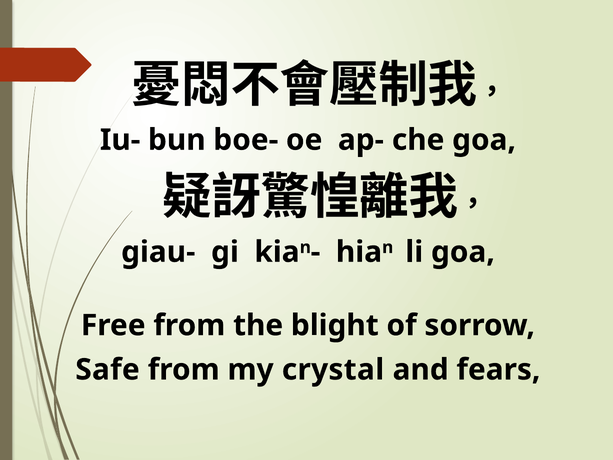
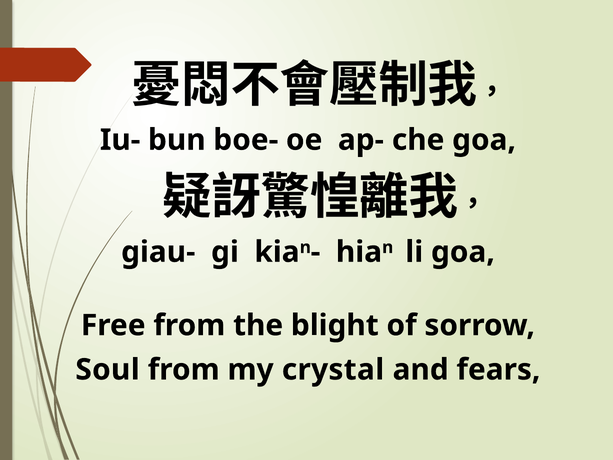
Safe: Safe -> Soul
